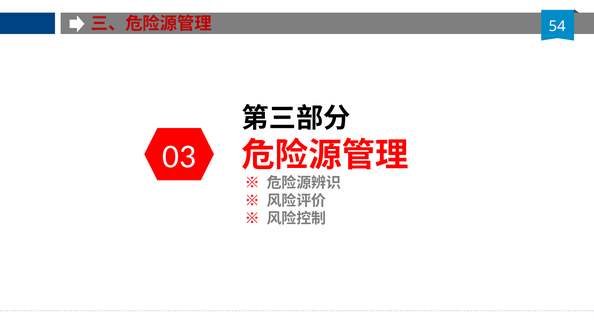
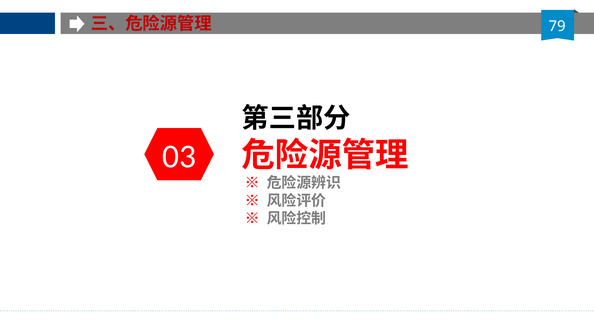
54: 54 -> 79
